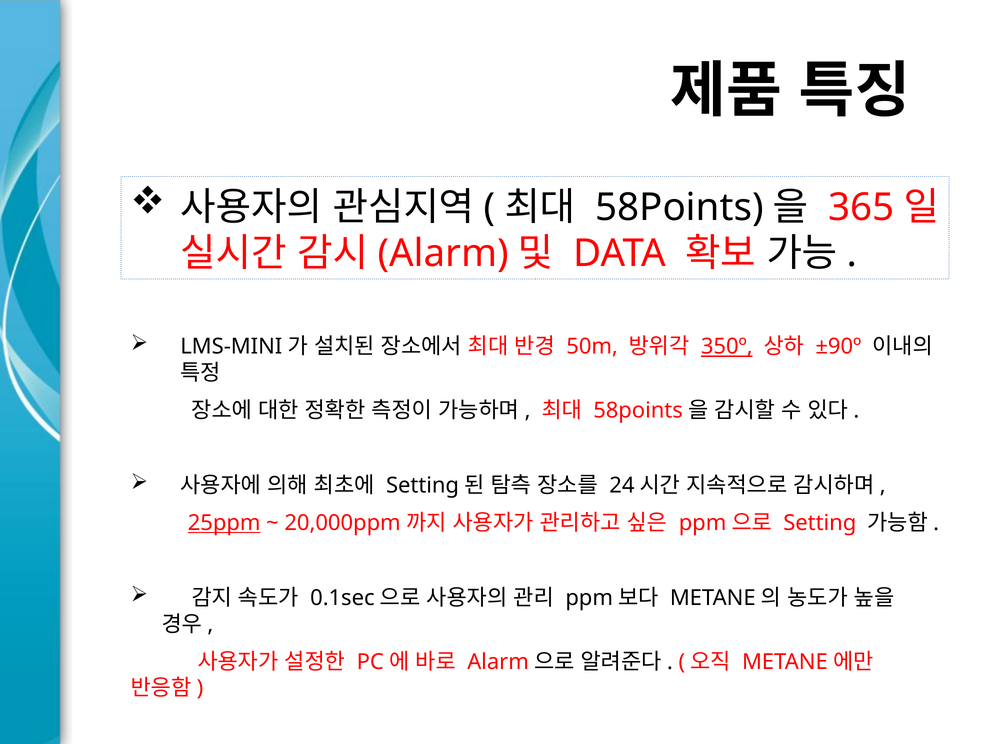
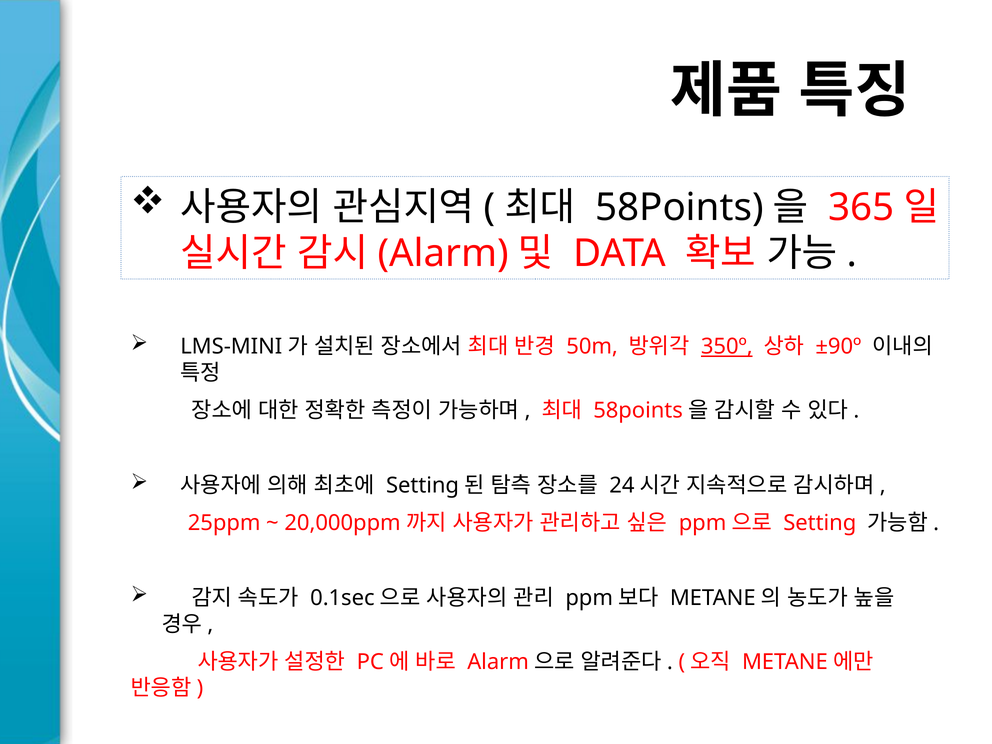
25ppm underline: present -> none
